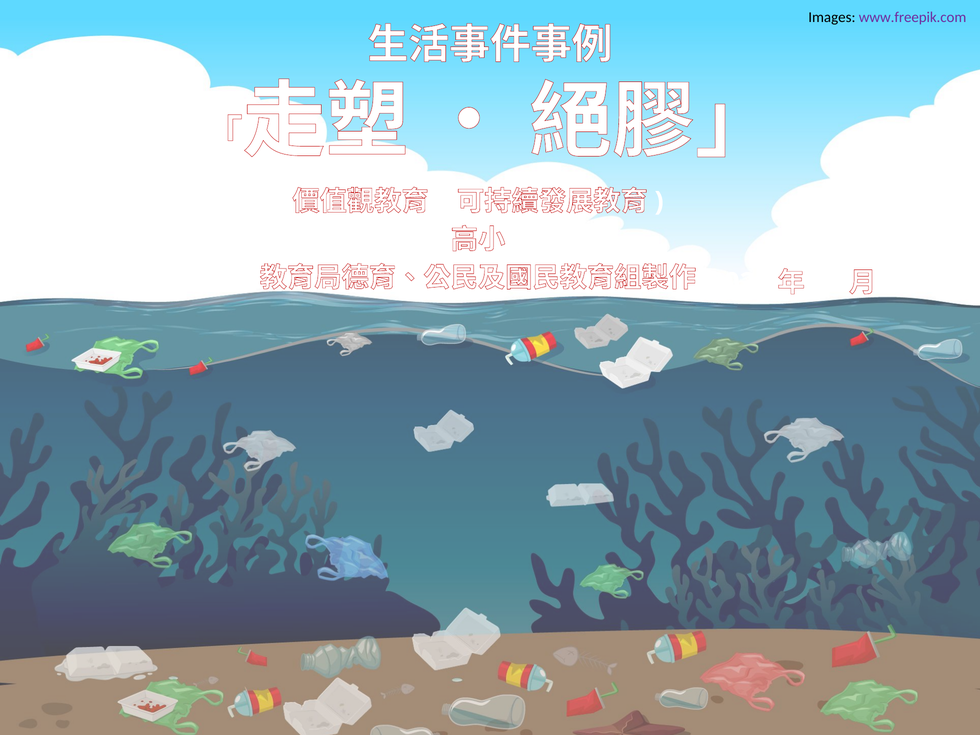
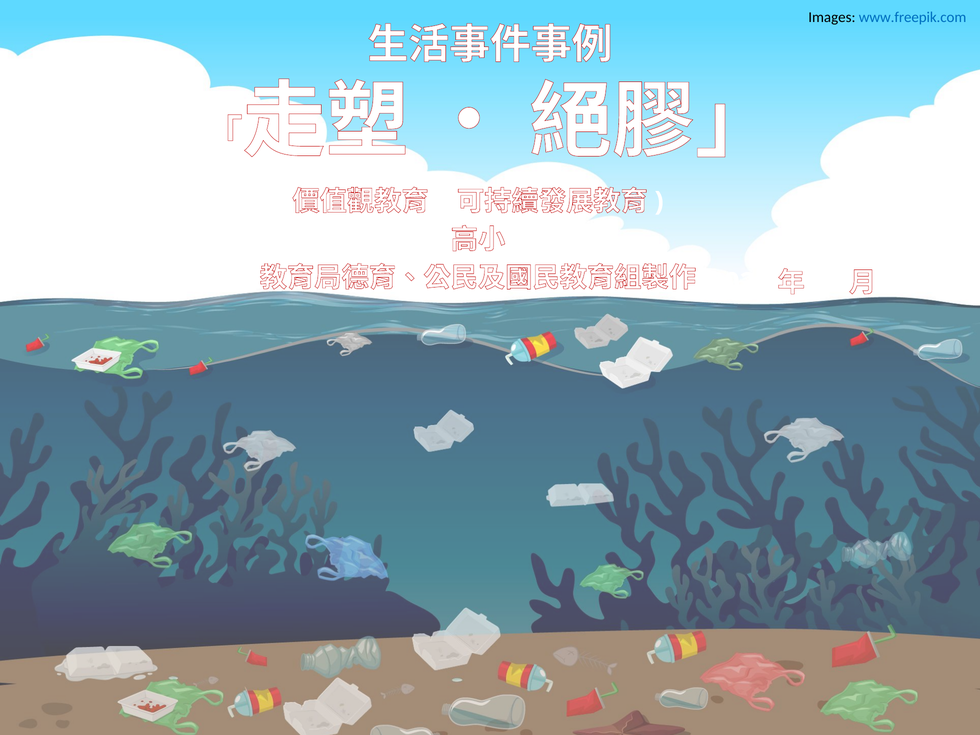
www.freepik.com colour: purple -> blue
